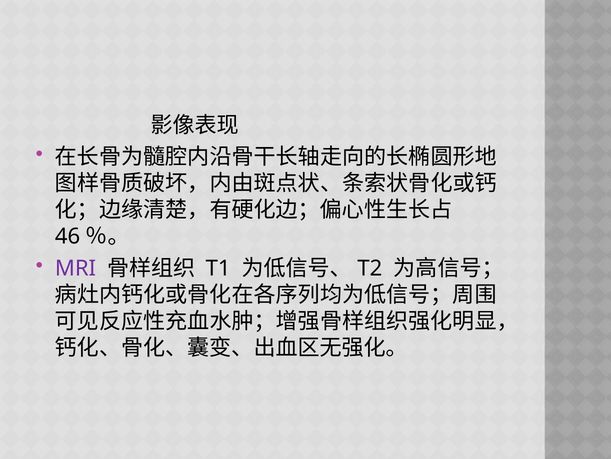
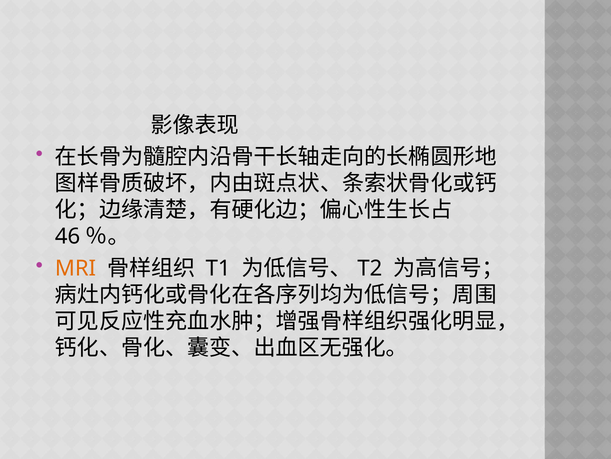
MRI colour: purple -> orange
